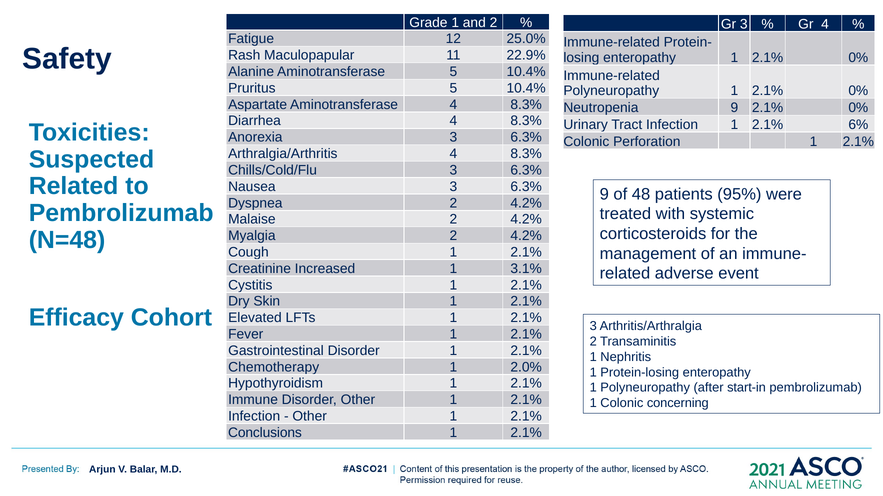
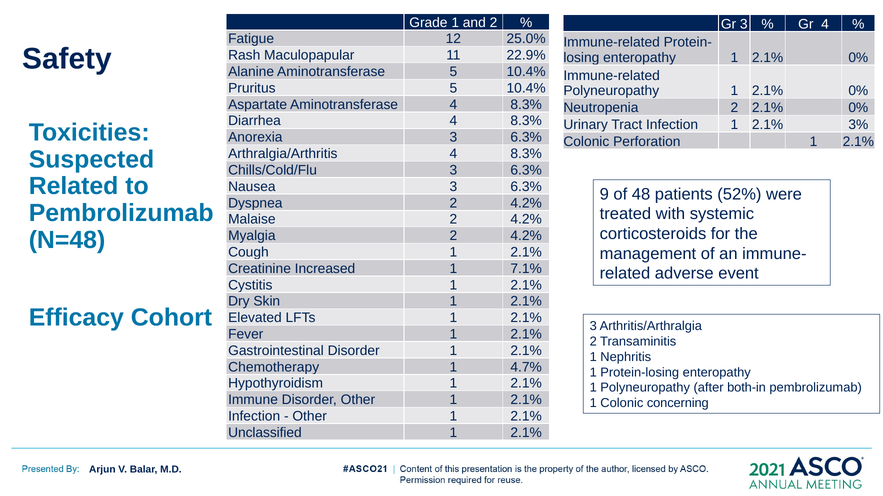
Neutropenia 9: 9 -> 2
6%: 6% -> 3%
95%: 95% -> 52%
3.1%: 3.1% -> 7.1%
2.0%: 2.0% -> 4.7%
start-in: start-in -> both-in
Conclusions: Conclusions -> Unclassified
